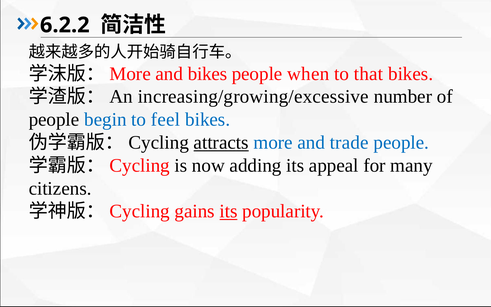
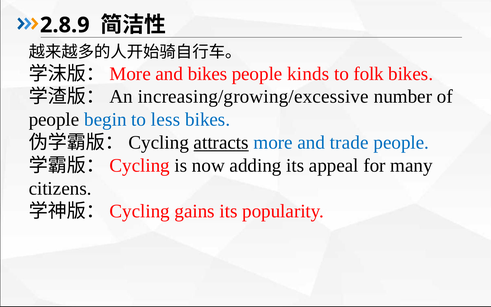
6.2.2: 6.2.2 -> 2.8.9
when: when -> kinds
that: that -> folk
feel: feel -> less
its at (229, 211) underline: present -> none
